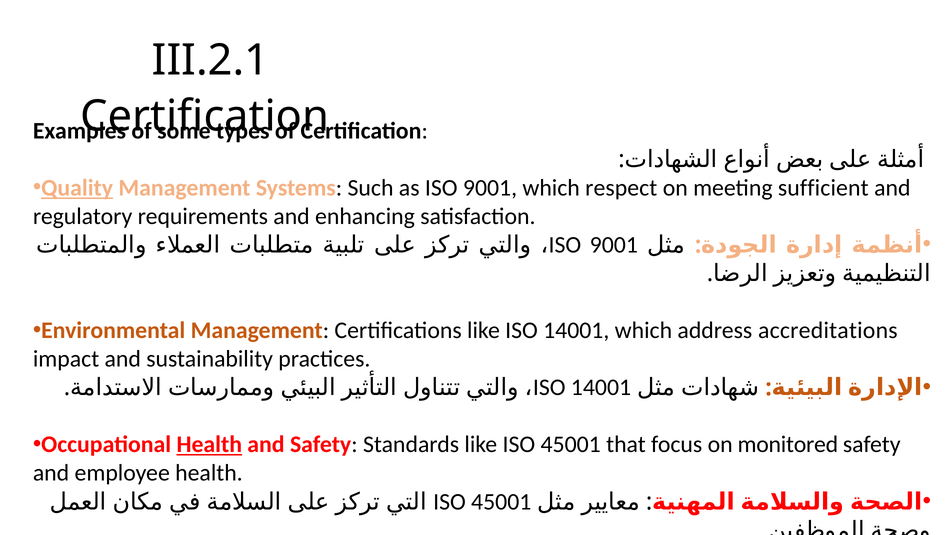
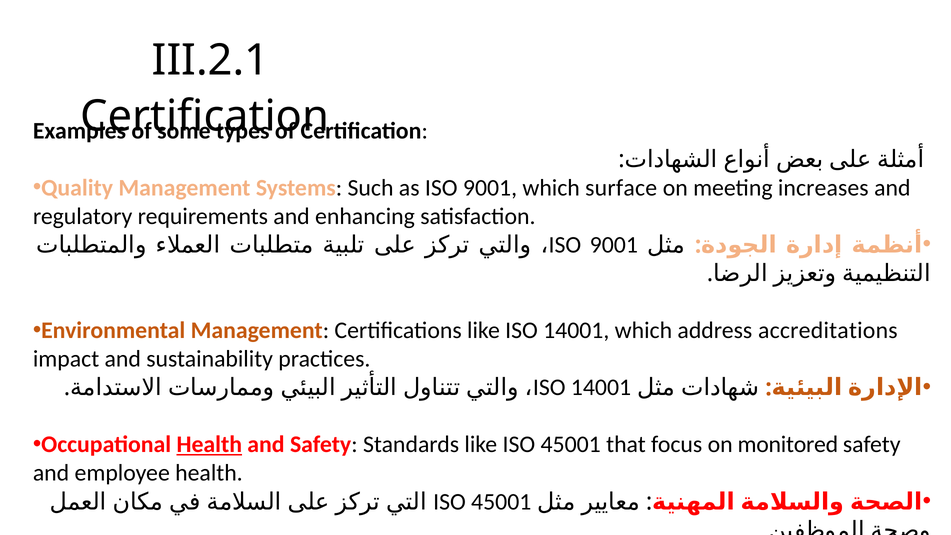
Quality underline: present -> none
respect: respect -> surface
sufficient: sufficient -> increases
